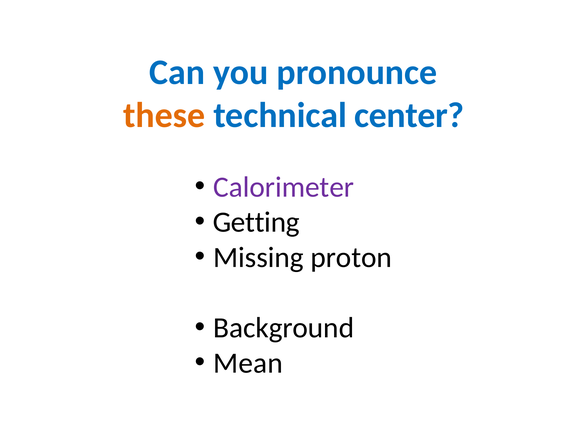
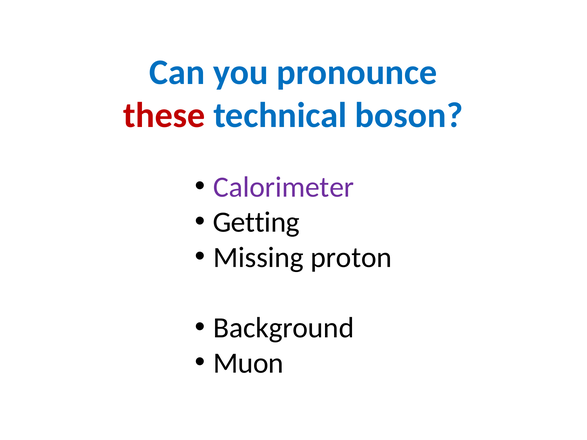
these colour: orange -> red
center: center -> boson
Mean: Mean -> Muon
